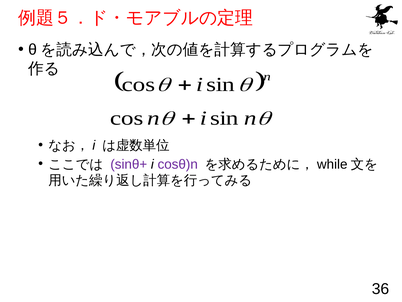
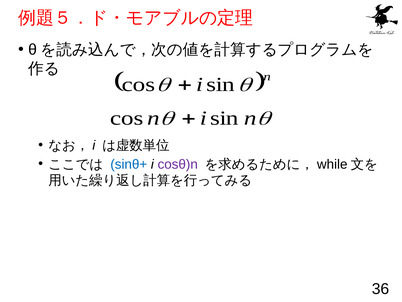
sinθ+ colour: purple -> blue
